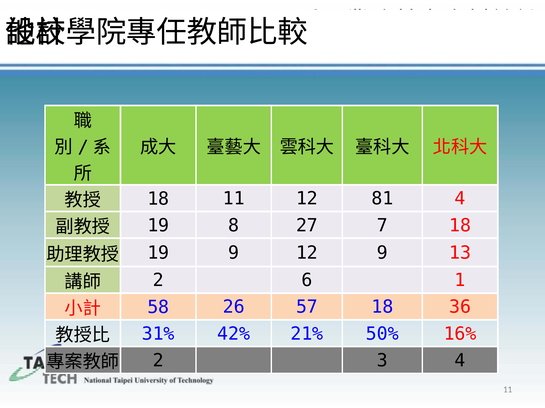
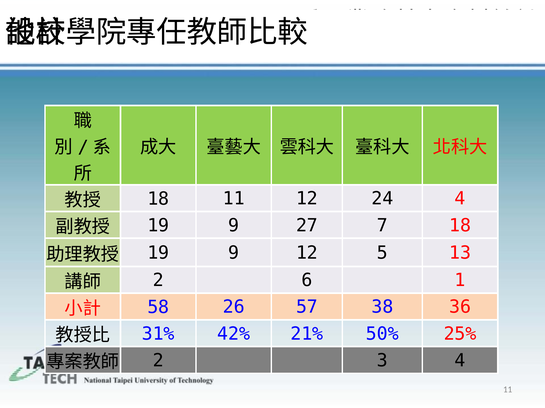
81: 81 -> 24
8 at (234, 226): 8 -> 9
12 9: 9 -> 5
57 18: 18 -> 38
16%: 16% -> 25%
